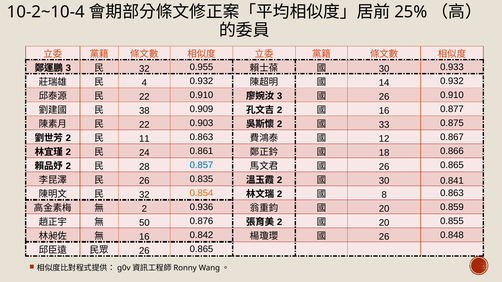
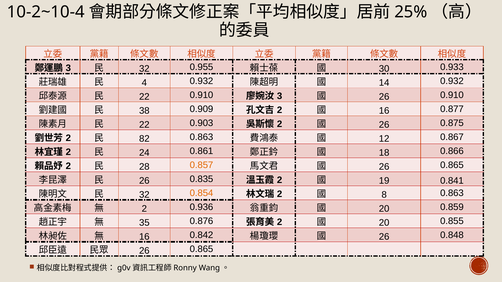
33 at (384, 125): 33 -> 26
11: 11 -> 82
0.857 colour: blue -> orange
30 at (384, 181): 30 -> 19
50: 50 -> 35
